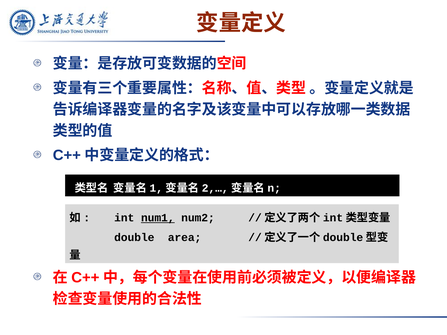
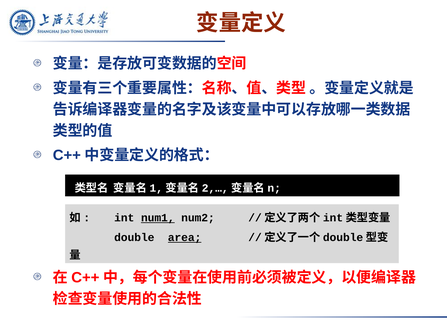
area underline: none -> present
